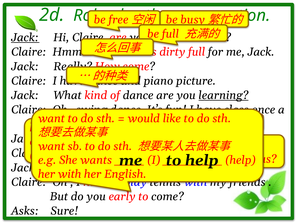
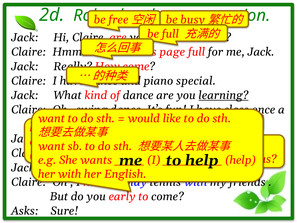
Jack at (25, 37) underline: present -> none
dirty: dirty -> page
picture: picture -> special
